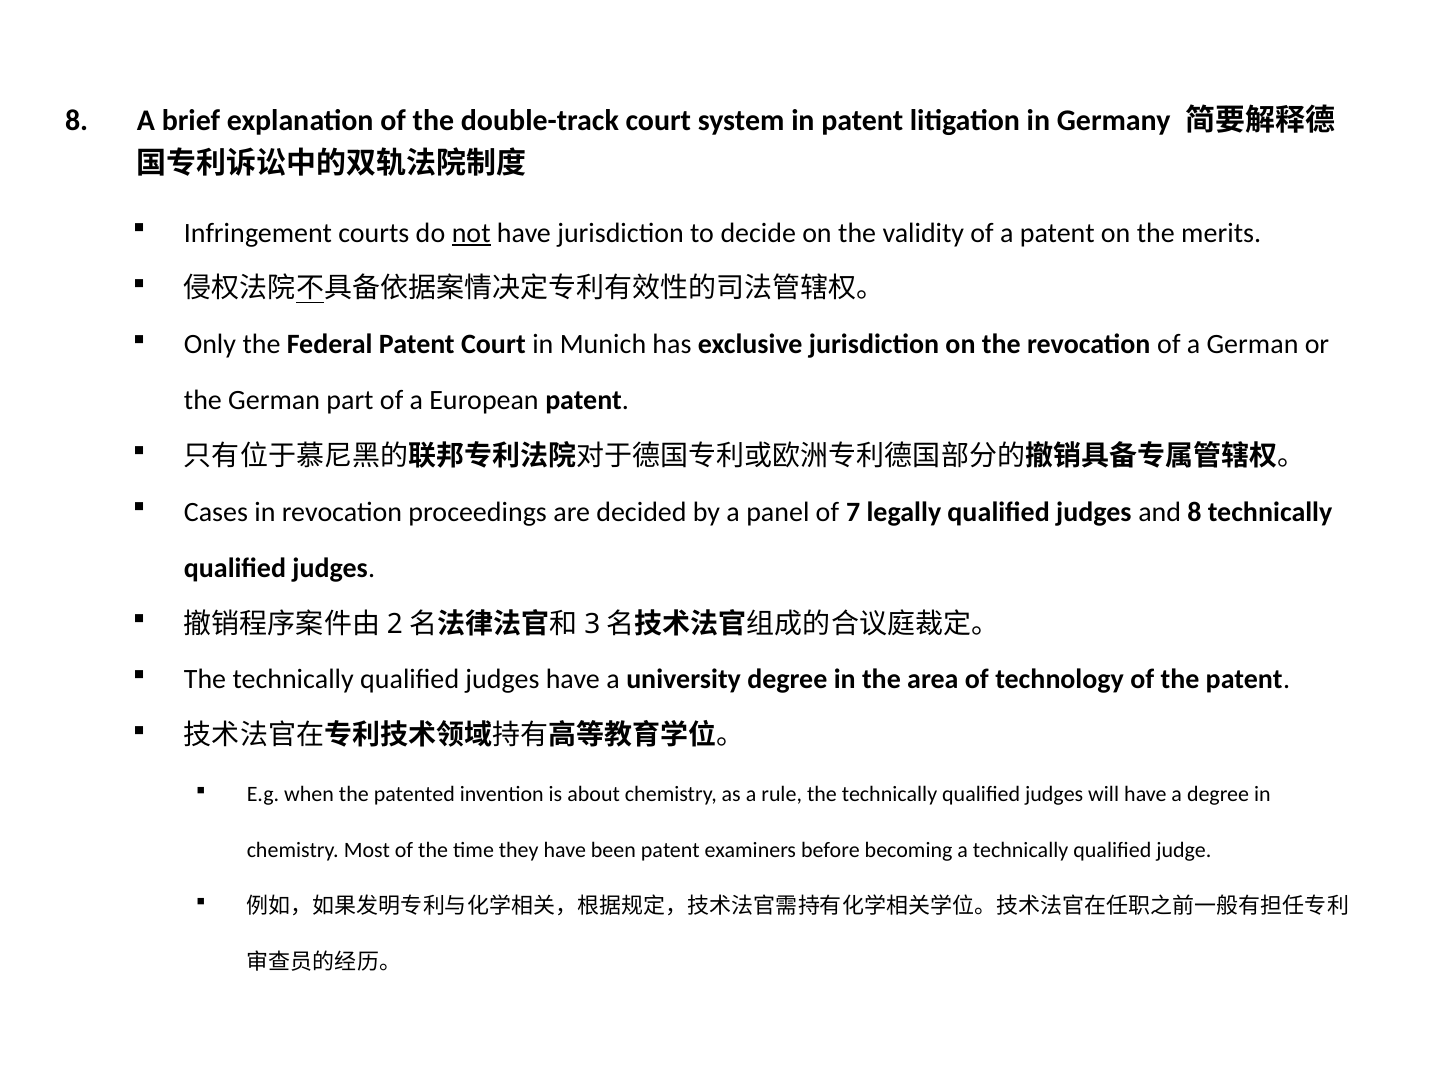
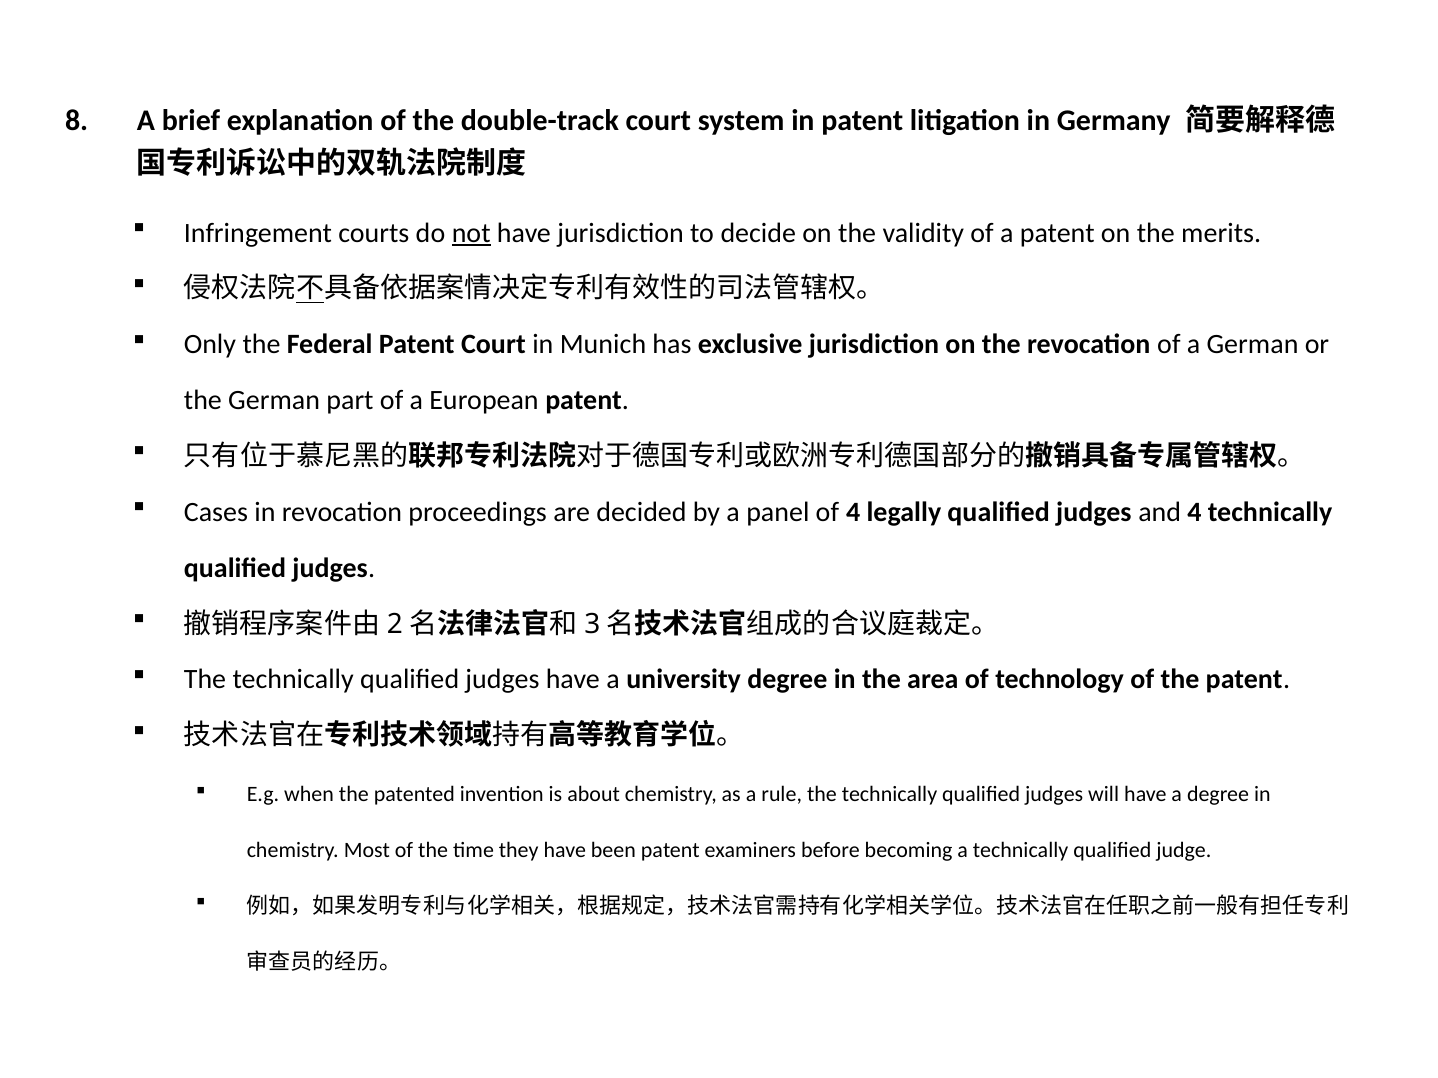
of 7: 7 -> 4
and 8: 8 -> 4
